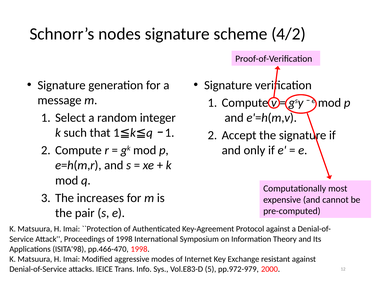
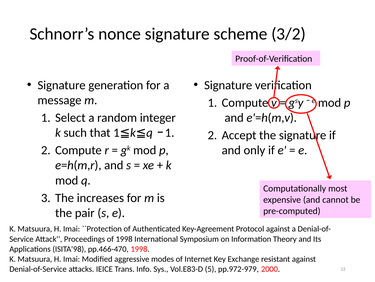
nodes: nodes -> nonce
4/2: 4/2 -> 3/2
